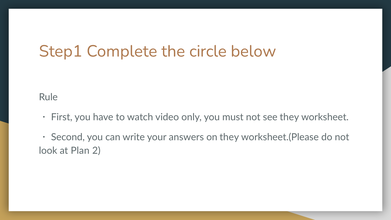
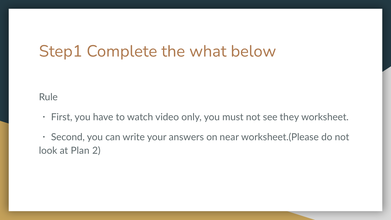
circle: circle -> what
on they: they -> near
